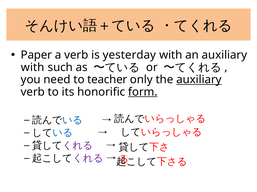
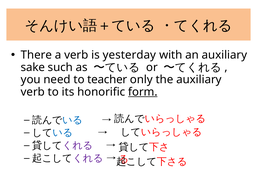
Paper: Paper -> There
with at (33, 68): with -> sake
auxiliary at (199, 80) underline: present -> none
